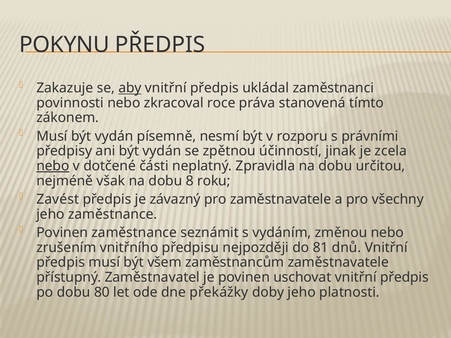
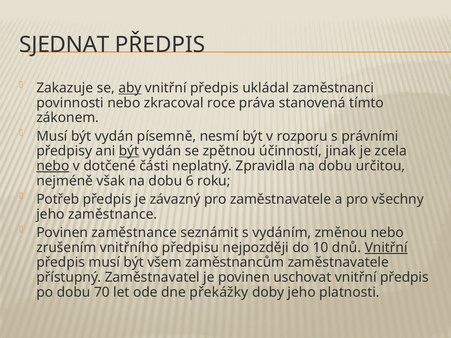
POKYNU: POKYNU -> SJEDNAT
být at (129, 151) underline: none -> present
8: 8 -> 6
Zavést: Zavést -> Potřeb
81: 81 -> 10
Vnitřní at (386, 248) underline: none -> present
80: 80 -> 70
